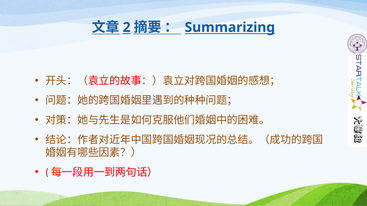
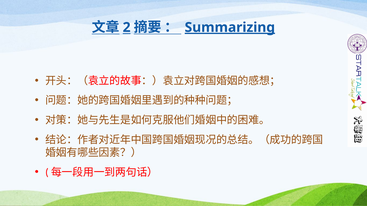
Summarizing underline: none -> present
